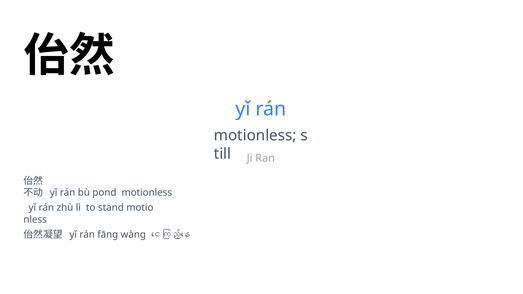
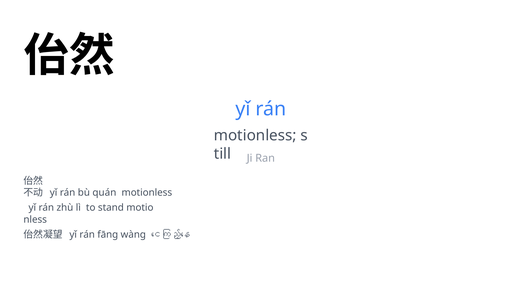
pond: pond -> quán
